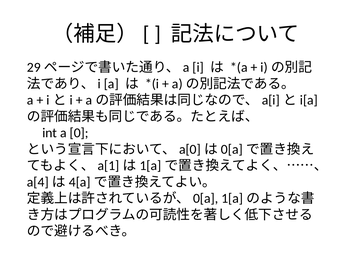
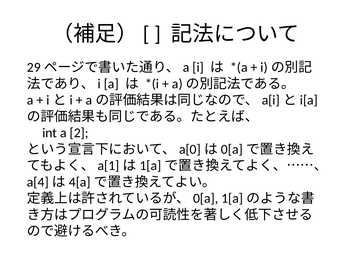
0: 0 -> 2
